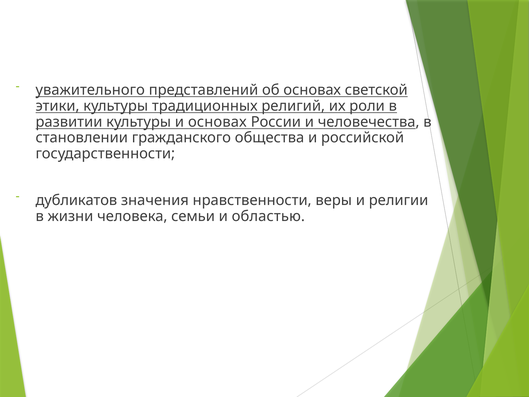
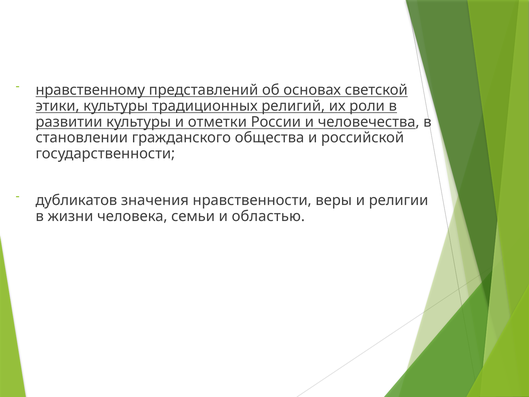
уважительного: уважительного -> нравственному
и основах: основах -> отметки
